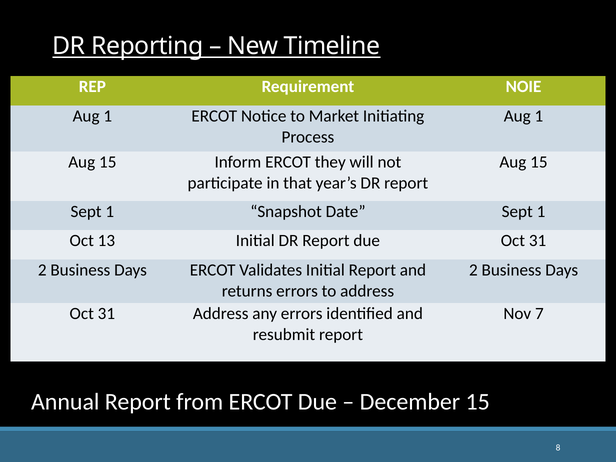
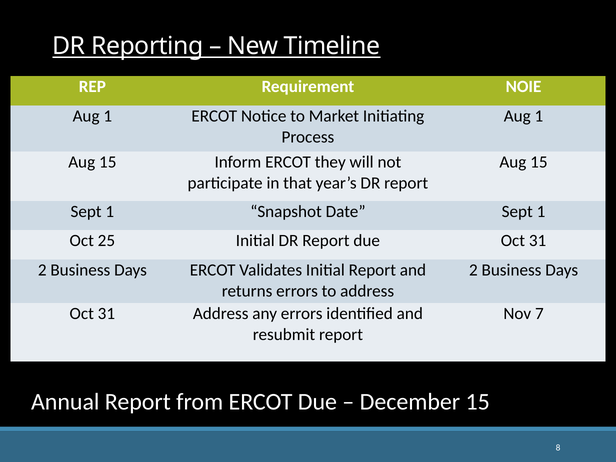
13: 13 -> 25
